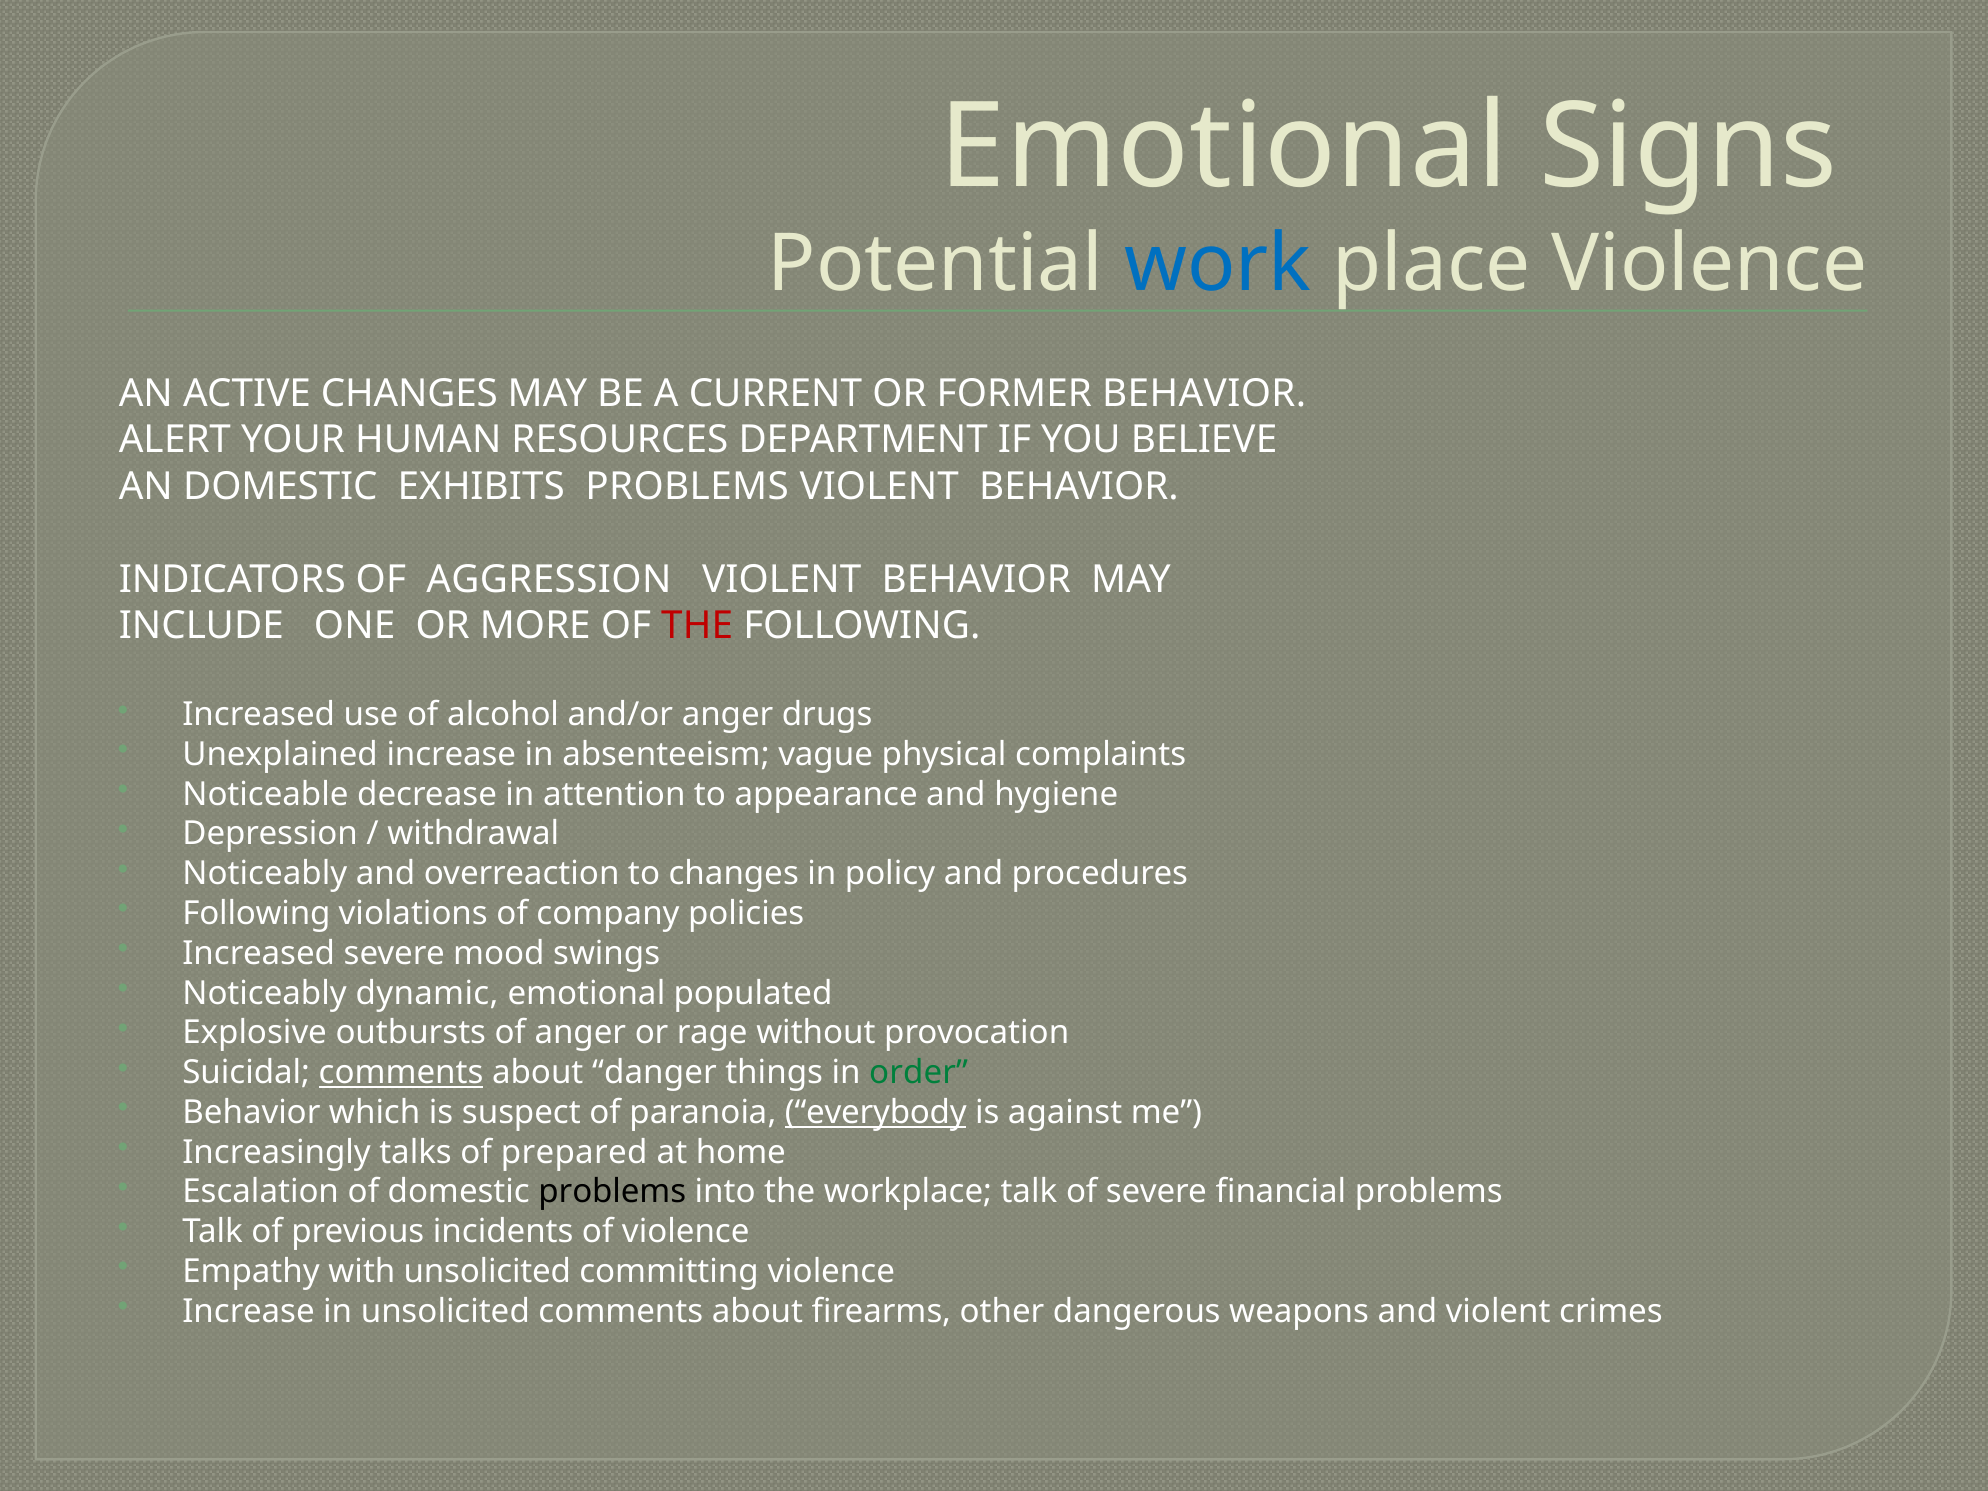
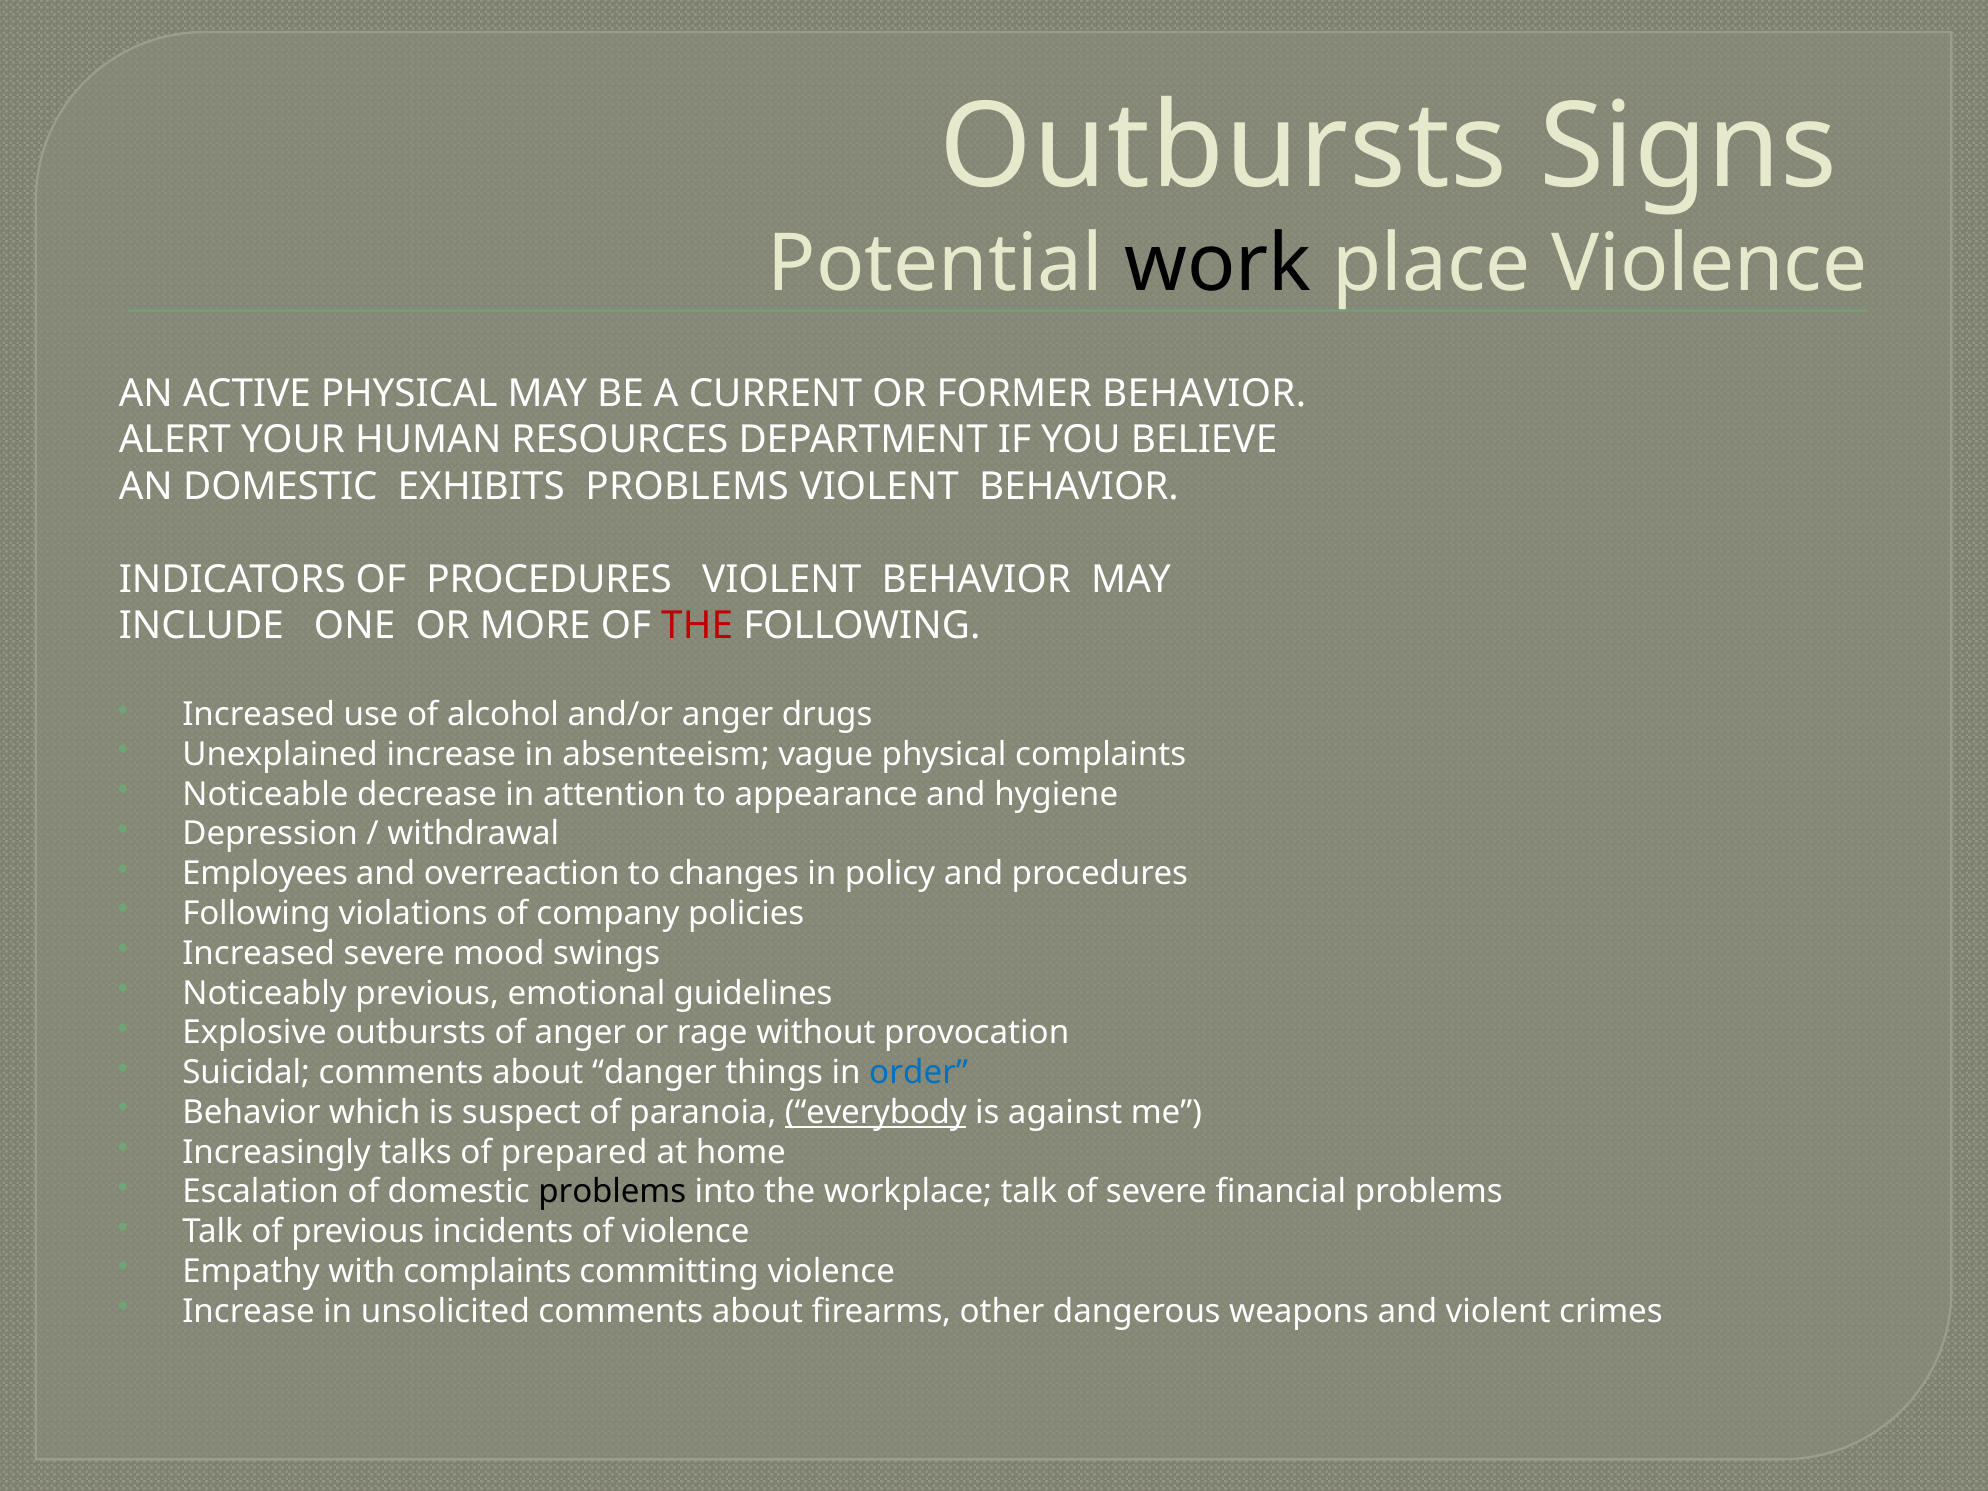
Emotional at (1224, 147): Emotional -> Outbursts
work colour: blue -> black
ACTIVE CHANGES: CHANGES -> PHYSICAL
OF AGGRESSION: AGGRESSION -> PROCEDURES
Noticeably at (265, 874): Noticeably -> Employees
Noticeably dynamic: dynamic -> previous
populated: populated -> guidelines
comments at (401, 1073) underline: present -> none
order colour: green -> blue
with unsolicited: unsolicited -> complaints
